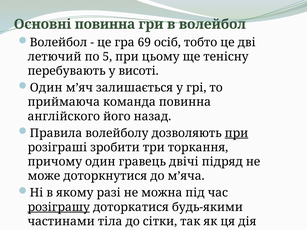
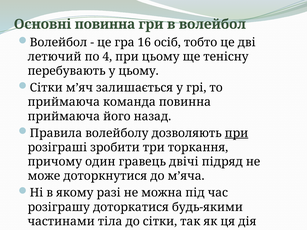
69: 69 -> 16
5: 5 -> 4
у висоті: висоті -> цьому
Один at (46, 88): Один -> Сітки
англійского at (64, 117): англійского -> приймаюча
розіграшу underline: present -> none
